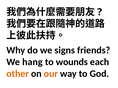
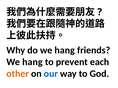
do we signs: signs -> hang
wounds: wounds -> prevent
our colour: orange -> blue
